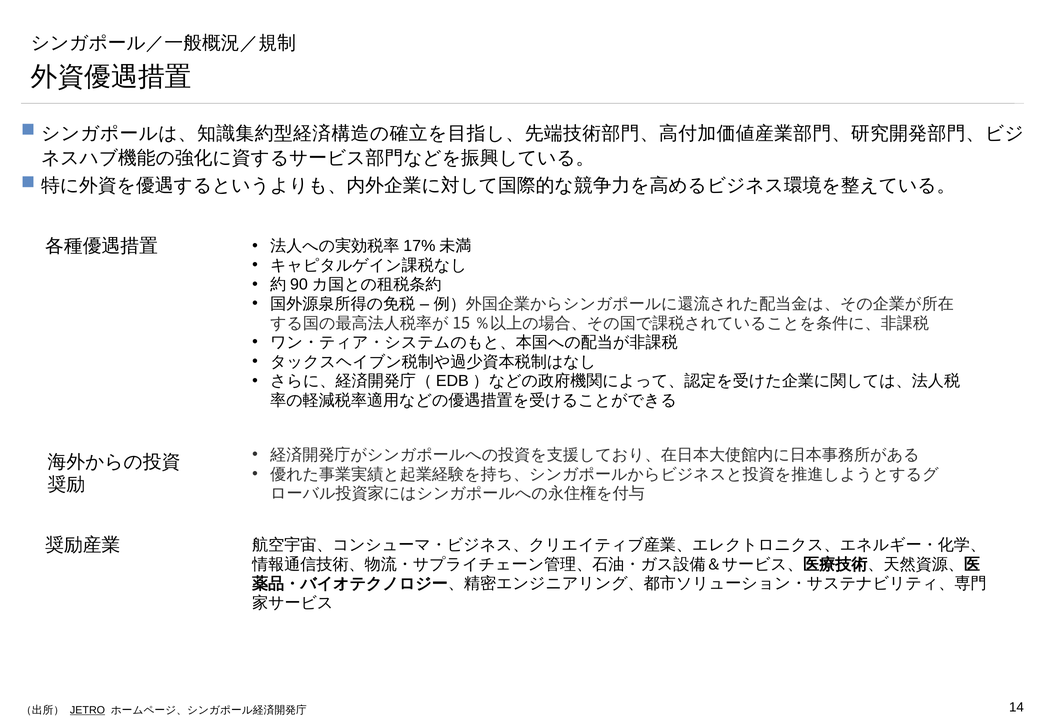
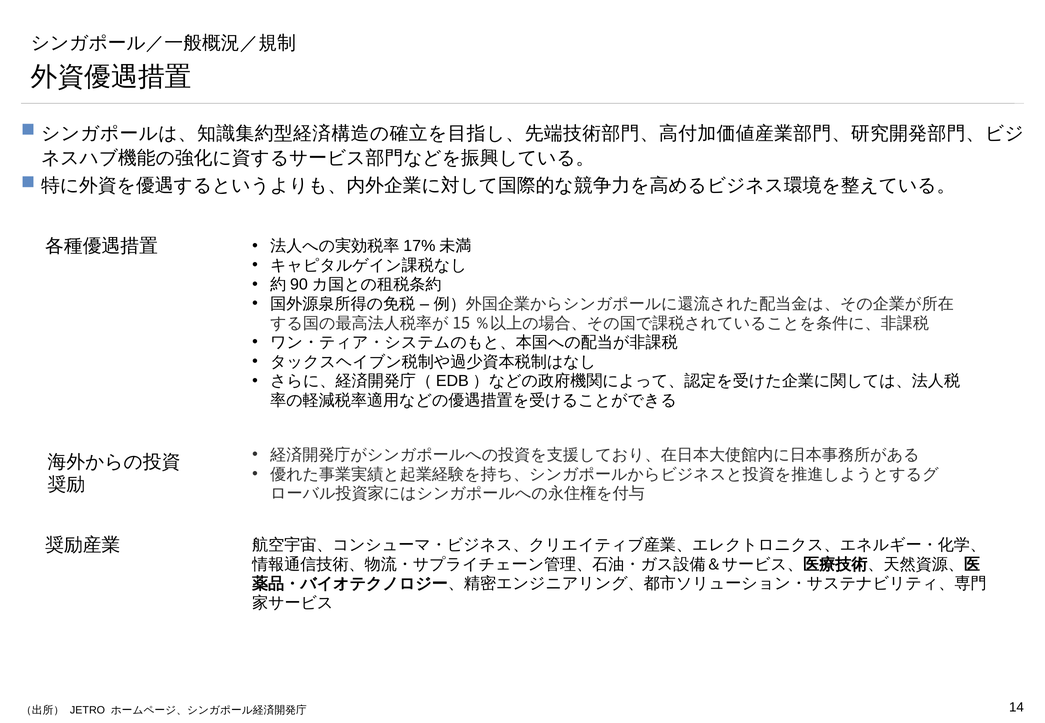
JETRO underline: present -> none
